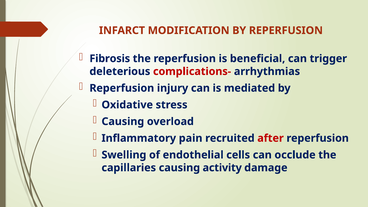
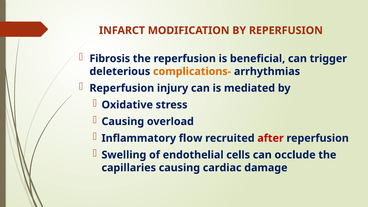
complications- colour: red -> orange
pain: pain -> flow
activity: activity -> cardiac
